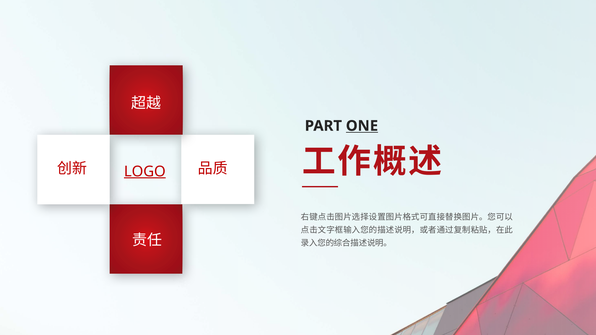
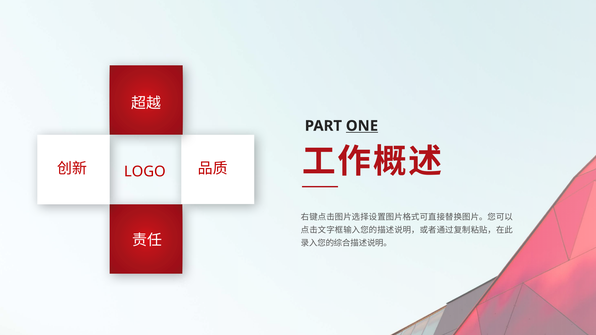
LOGO underline: present -> none
